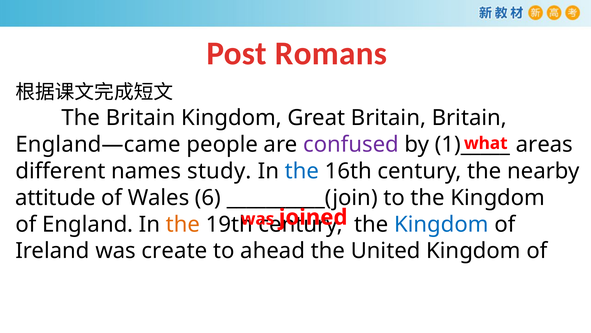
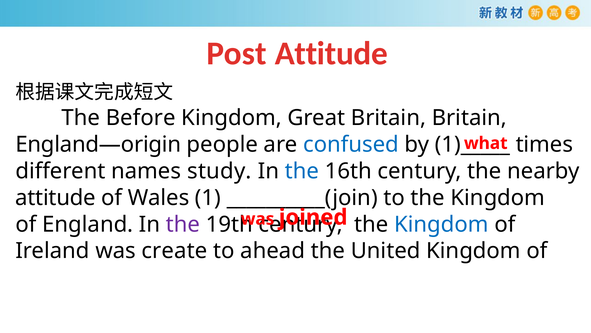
Post Romans: Romans -> Attitude
The Britain: Britain -> Before
England—came: England—came -> England—origin
confused colour: purple -> blue
areas: areas -> times
6: 6 -> 1
the at (183, 224) colour: orange -> purple
